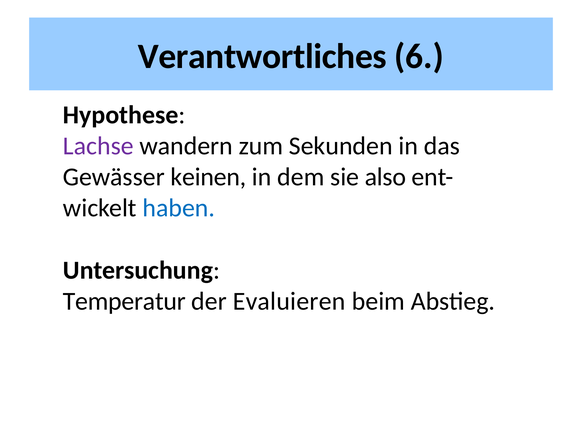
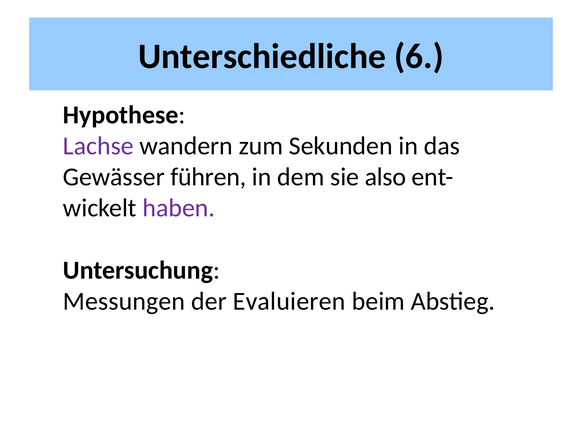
Verantwortliches: Verantwortliches -> Unterschiedliche
keinen: keinen -> führen
haben colour: blue -> purple
Temperatur: Temperatur -> Messungen
